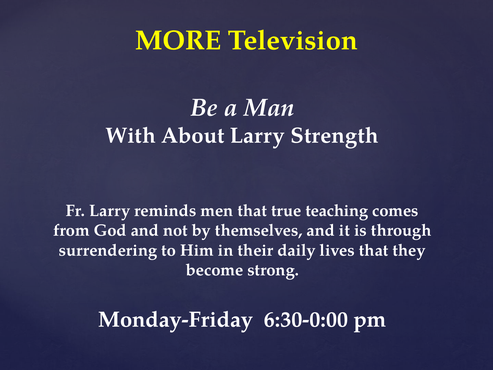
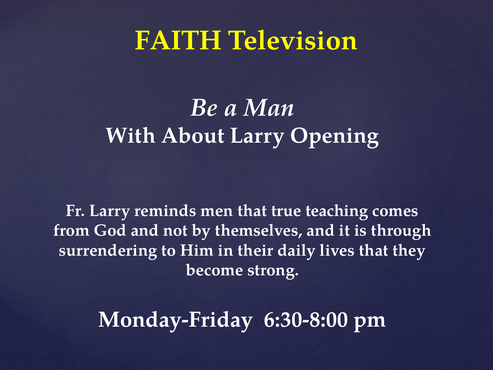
MORE: MORE -> FAITH
Strength: Strength -> Opening
6:30-0:00: 6:30-0:00 -> 6:30-8:00
